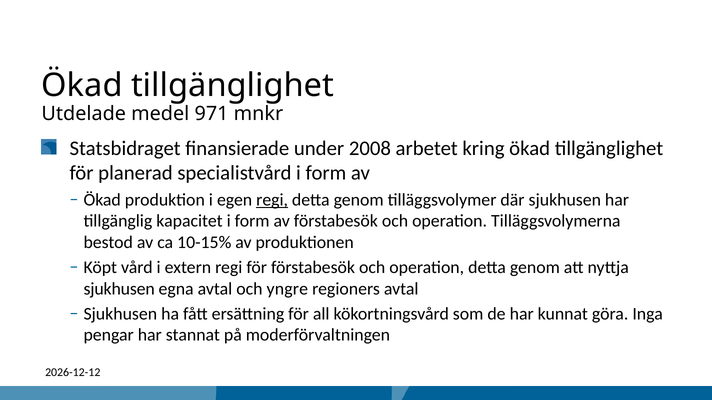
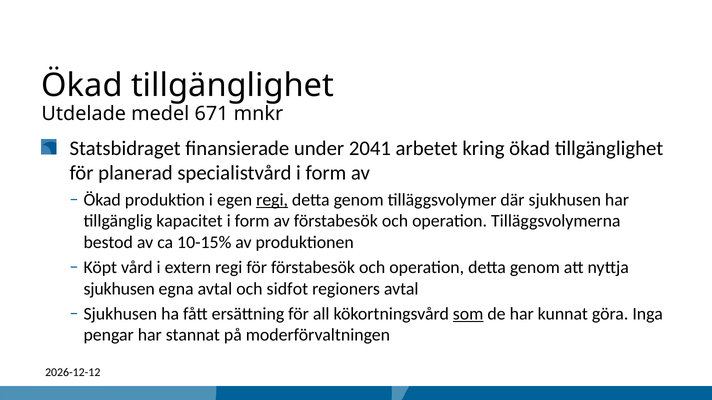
971: 971 -> 671
2008: 2008 -> 2041
yngre: yngre -> sidfot
som underline: none -> present
